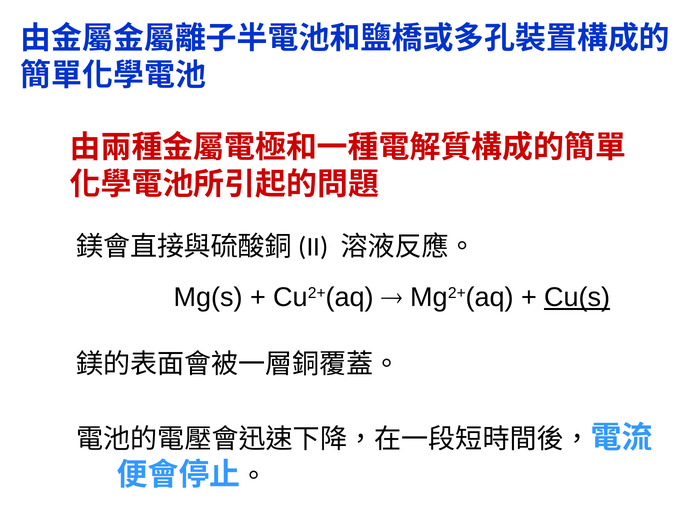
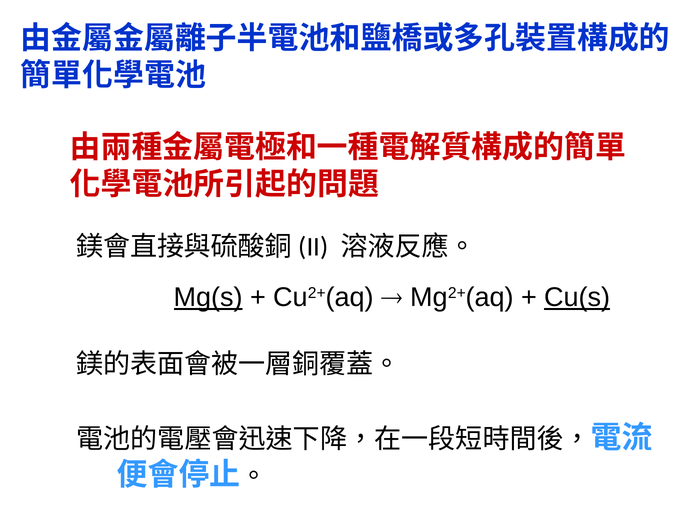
Mg(s underline: none -> present
